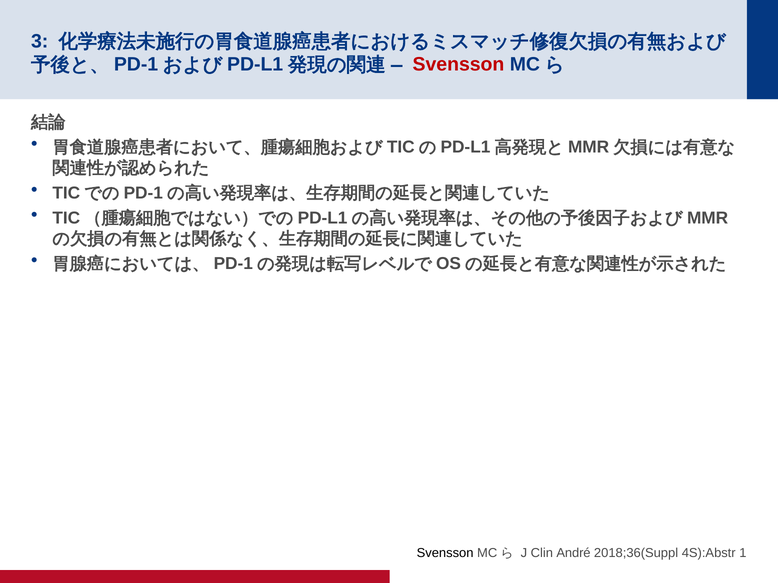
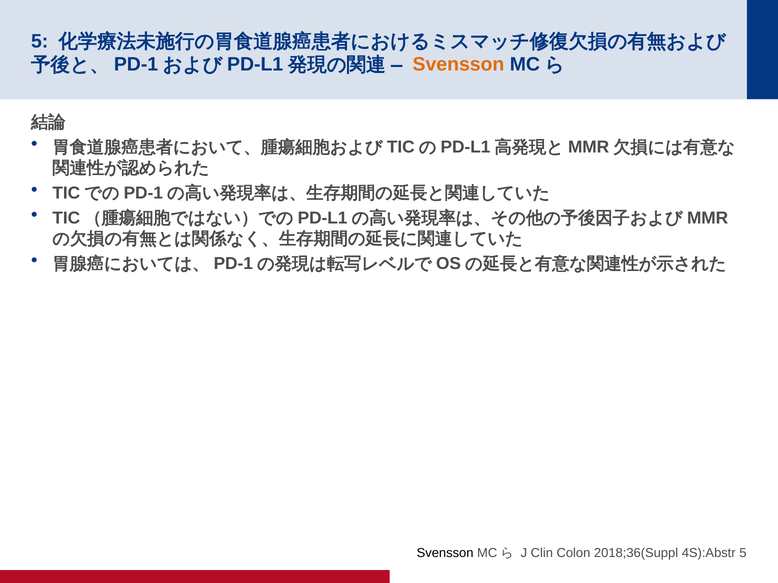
3 at (40, 41): 3 -> 5
Svensson at (458, 65) colour: red -> orange
André: André -> Colon
4S):Abstr 1: 1 -> 5
